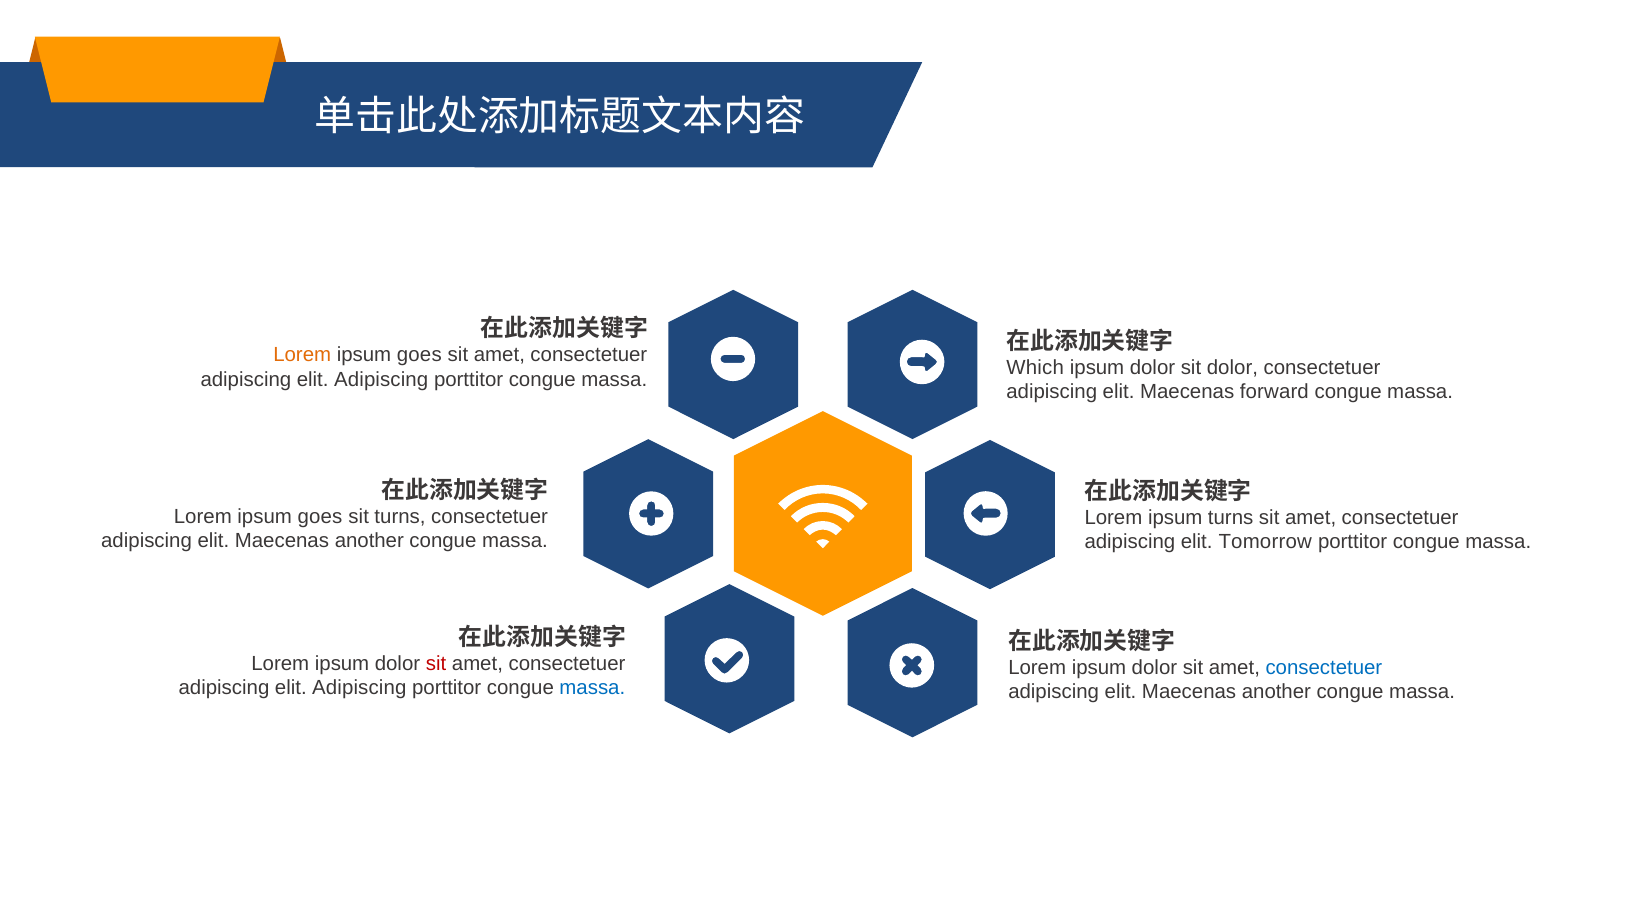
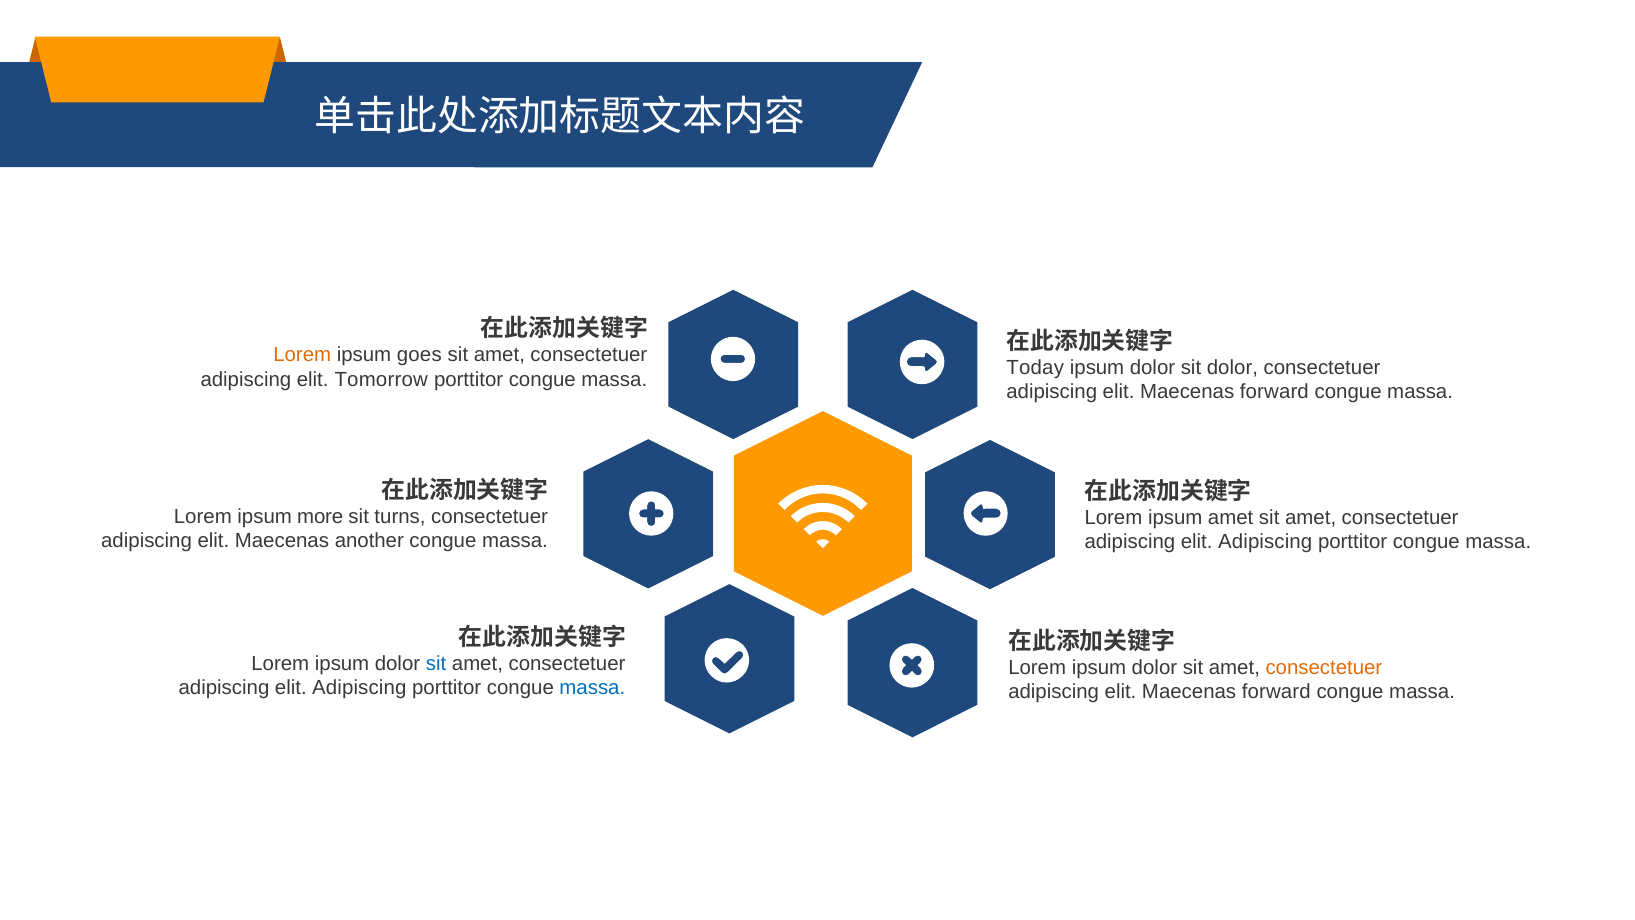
Which: Which -> Today
Adipiscing at (381, 379): Adipiscing -> Tomorrow
goes at (320, 516): goes -> more
ipsum turns: turns -> amet
Tomorrow at (1265, 542): Tomorrow -> Adipiscing
sit at (436, 663) colour: red -> blue
consectetuer at (1324, 667) colour: blue -> orange
another at (1276, 692): another -> forward
